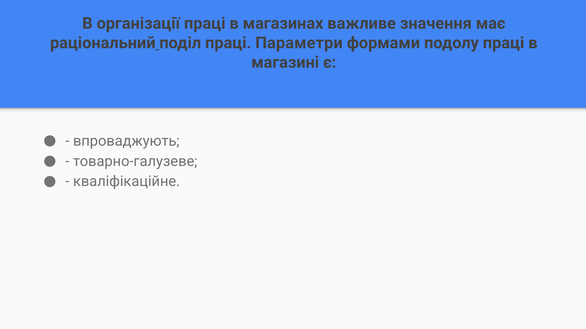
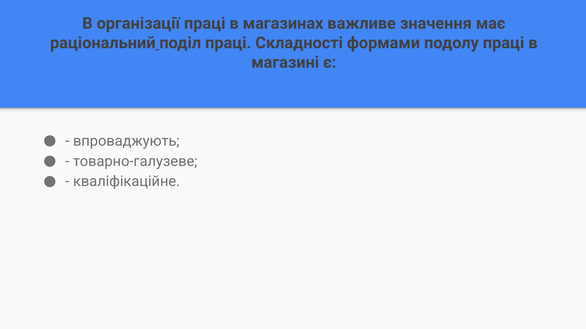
Параметри: Параметри -> Складності
